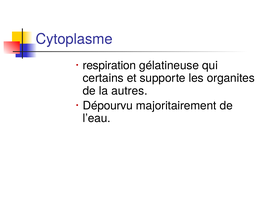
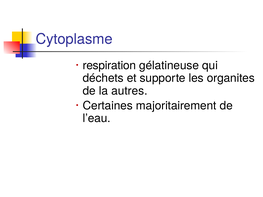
certains: certains -> déchets
Dépourvu: Dépourvu -> Certaines
